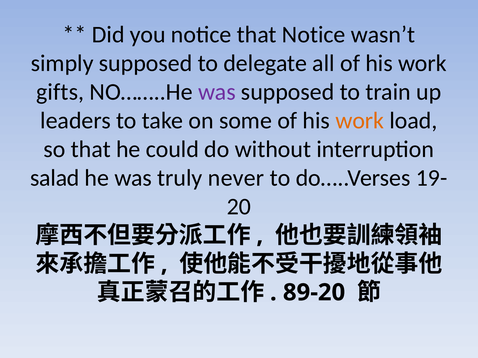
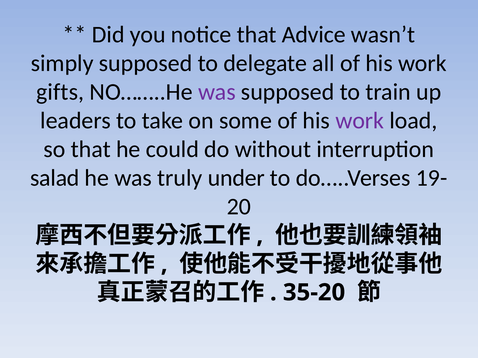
that Notice: Notice -> Advice
work at (360, 121) colour: orange -> purple
never: never -> under
89-20: 89-20 -> 35-20
